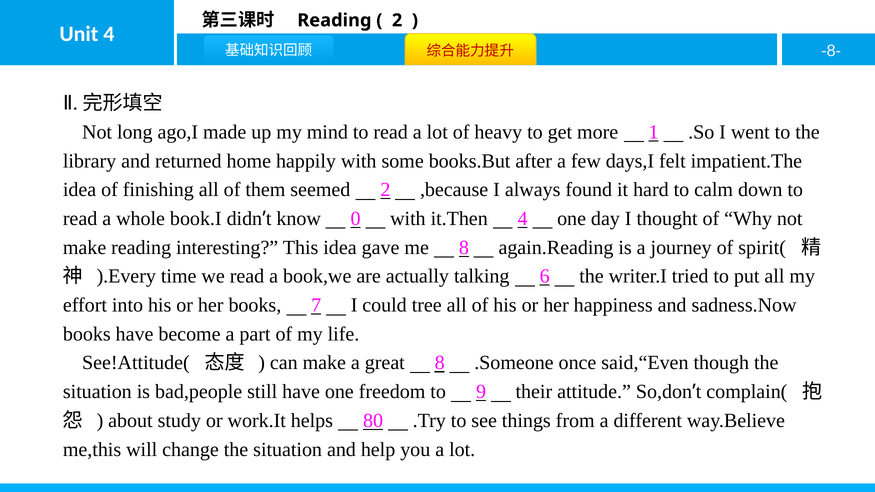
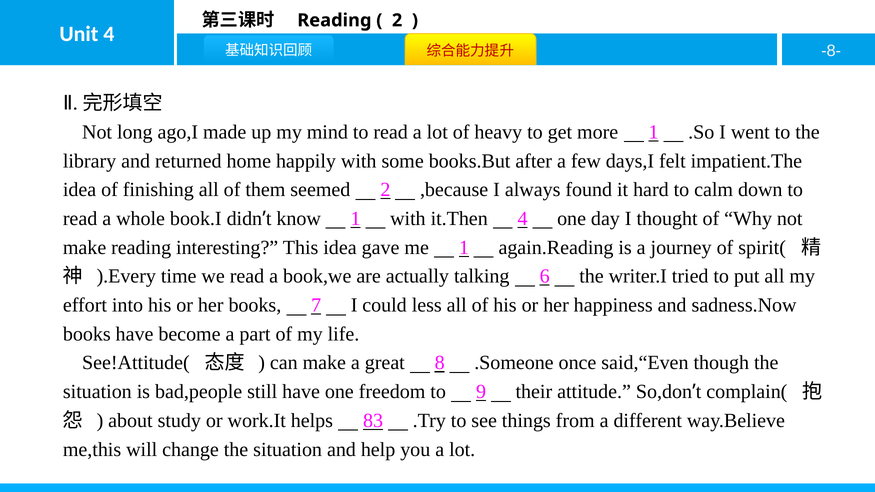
know 0: 0 -> 1
me 8: 8 -> 1
tree: tree -> less
80: 80 -> 83
